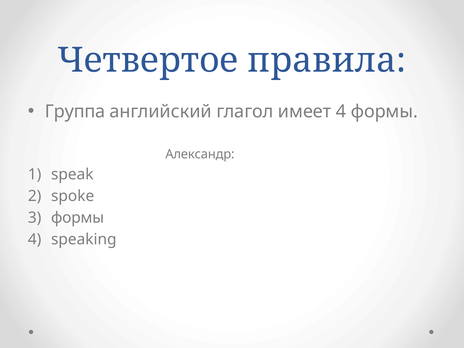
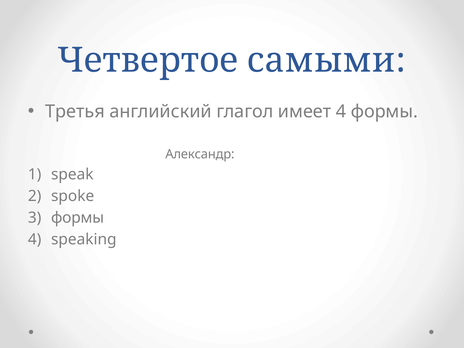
правила: правила -> самыми
Группа: Группа -> Третья
